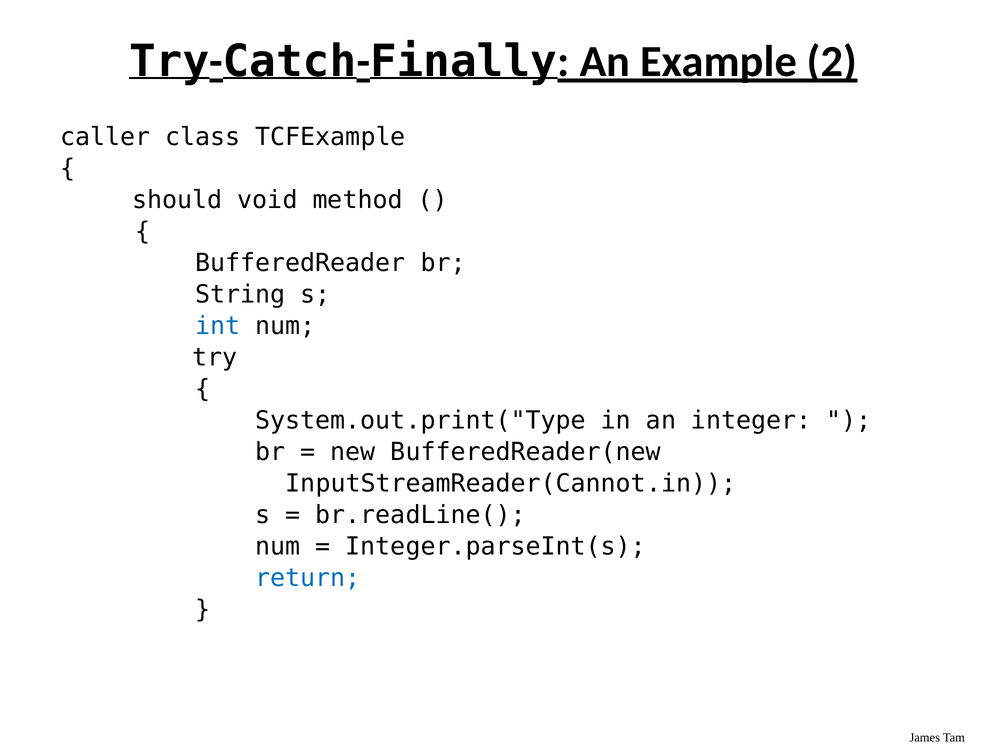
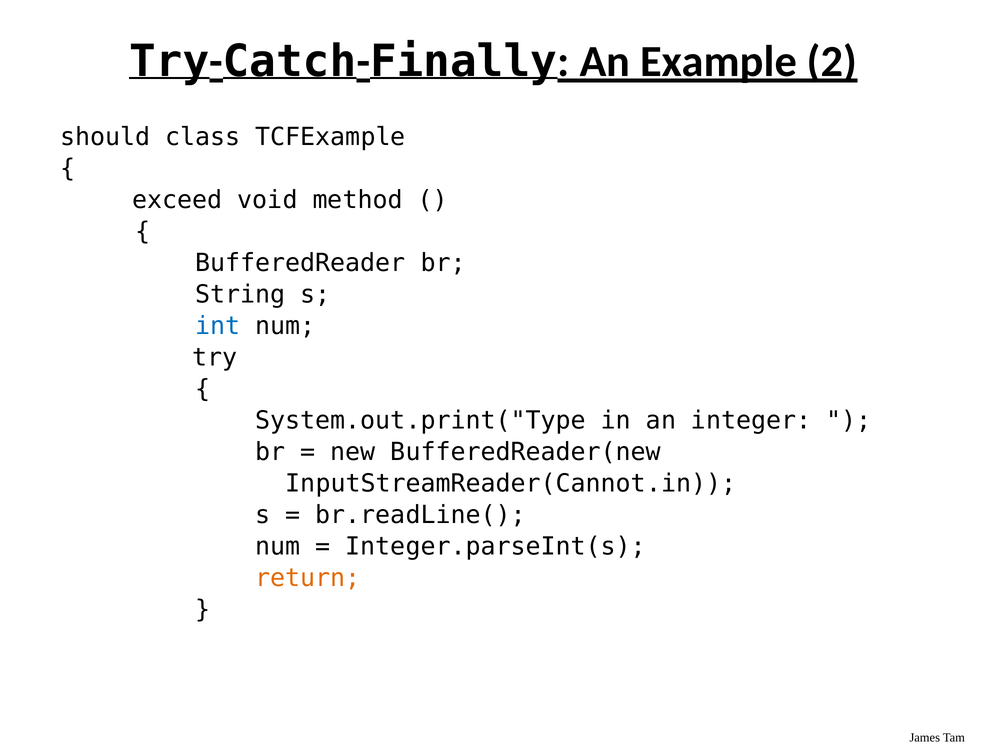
caller: caller -> should
should: should -> exceed
return colour: blue -> orange
